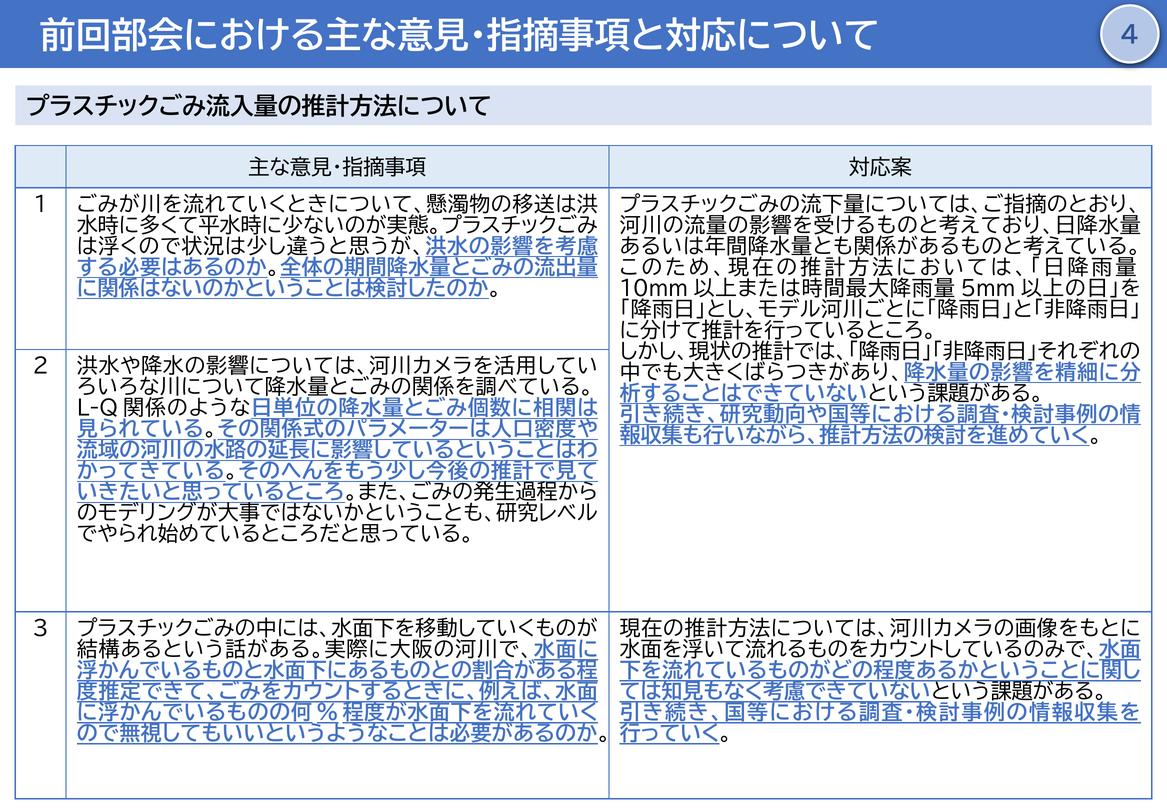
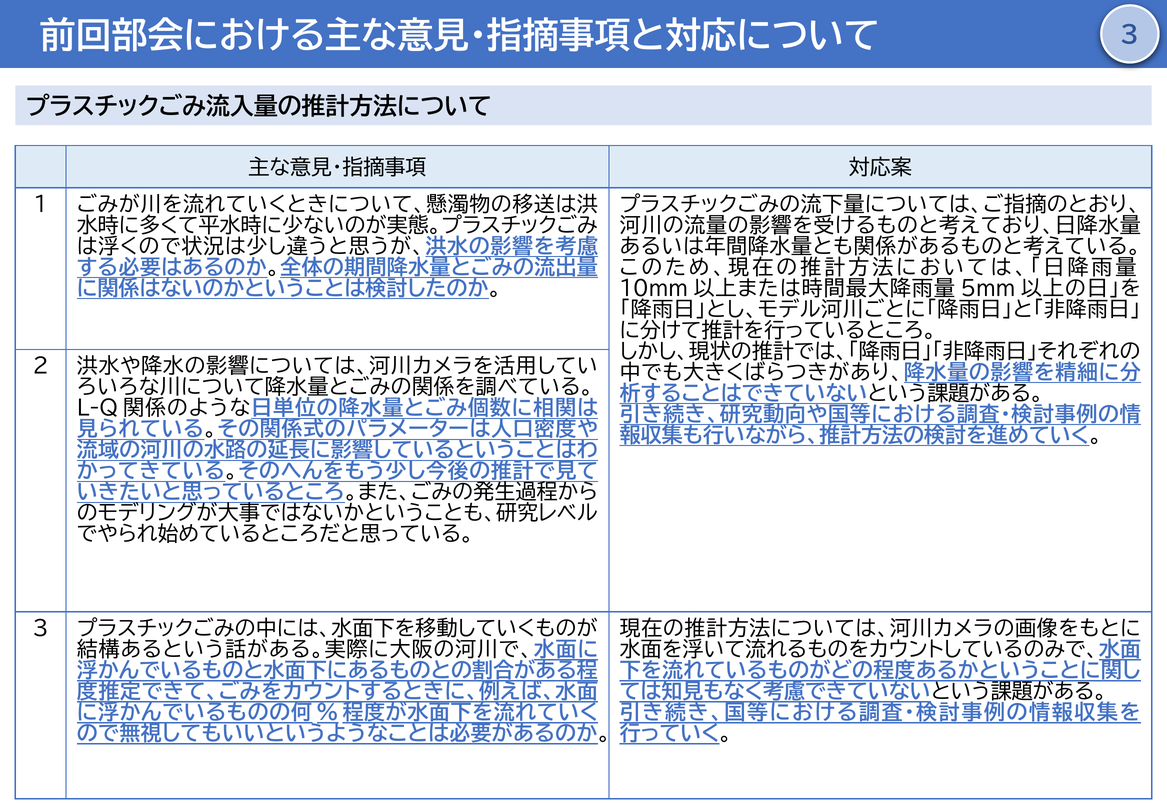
4 at (1130, 36): 4 -> 3
